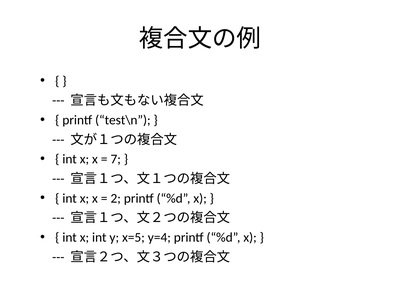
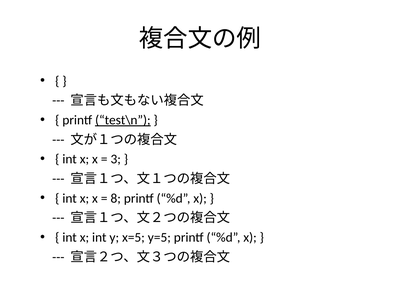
test\n underline: none -> present
7: 7 -> 3
2: 2 -> 8
y=4: y=4 -> y=5
